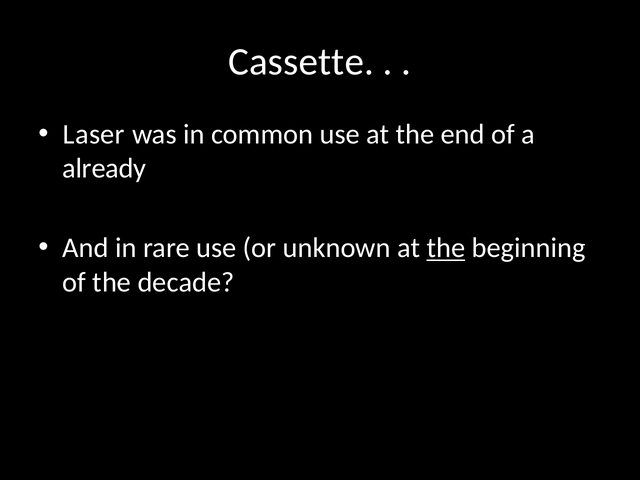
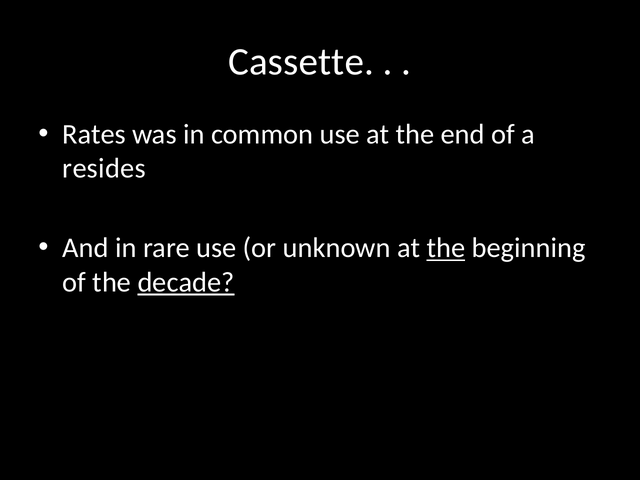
Laser: Laser -> Rates
already: already -> resides
decade underline: none -> present
